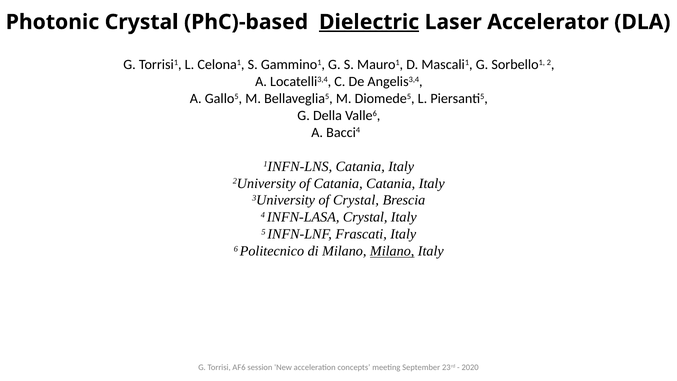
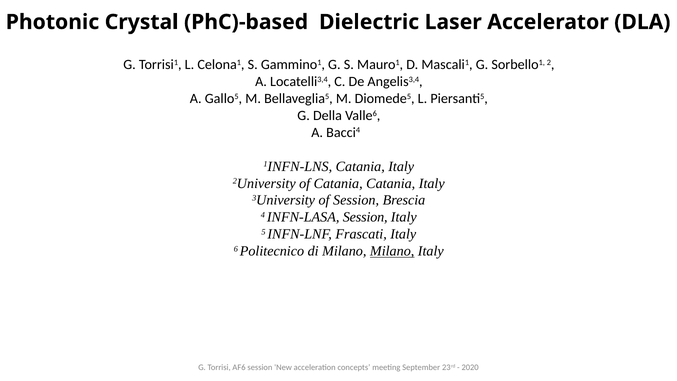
Dielectric underline: present -> none
of Crystal: Crystal -> Session
INFN-LASA Crystal: Crystal -> Session
